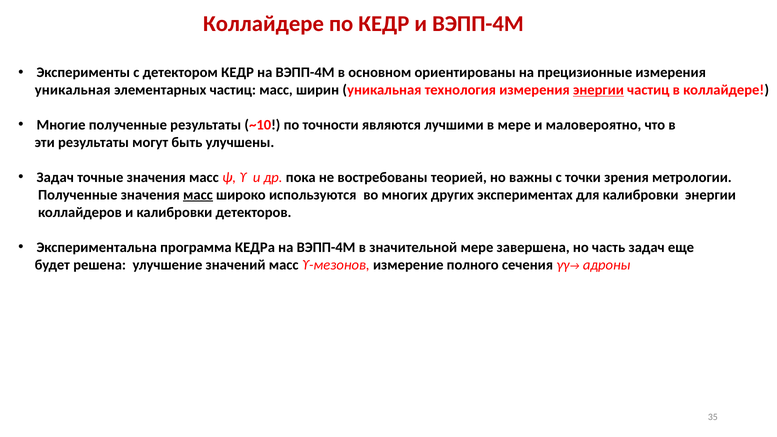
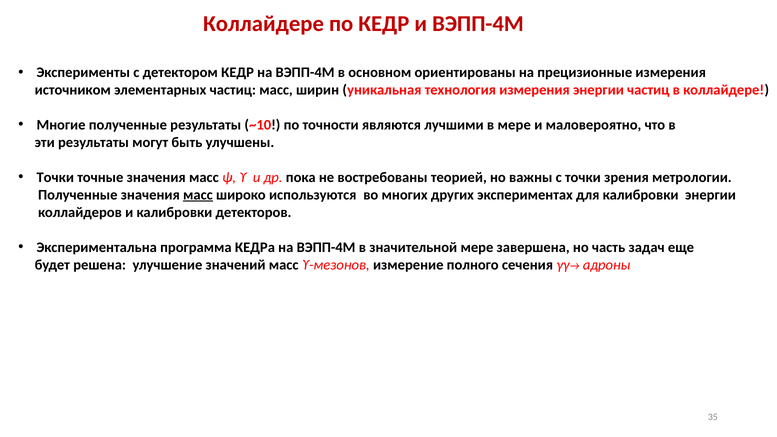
уникальная at (73, 90): уникальная -> источником
энергии at (598, 90) underline: present -> none
Задач at (55, 177): Задач -> Точки
